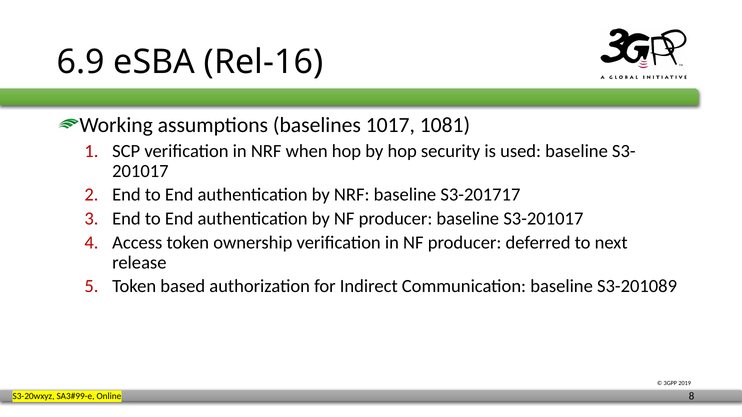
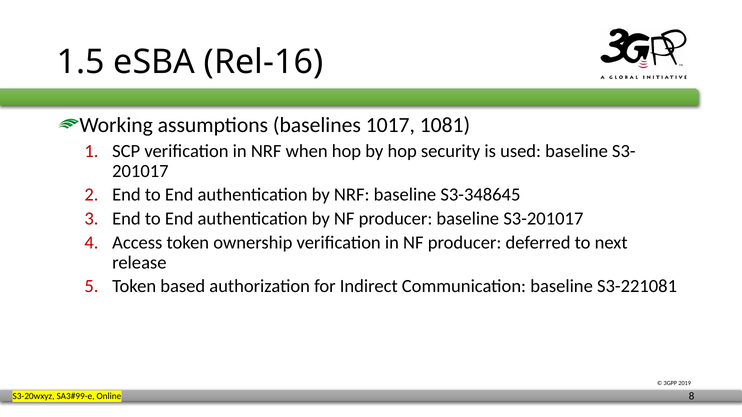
6.9: 6.9 -> 1.5
S3-201717: S3-201717 -> S3-348645
S3-201089: S3-201089 -> S3-221081
